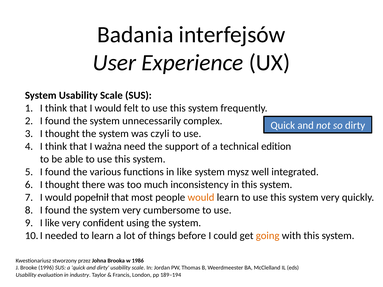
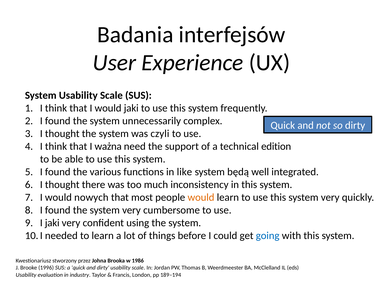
would felt: felt -> jaki
mysz: mysz -> będą
popełnił: popełnił -> nowych
I like: like -> jaki
going colour: orange -> blue
